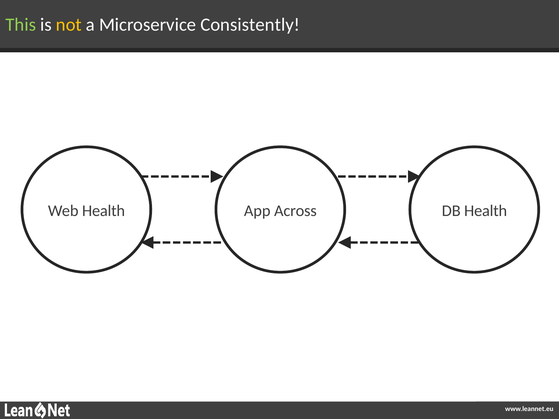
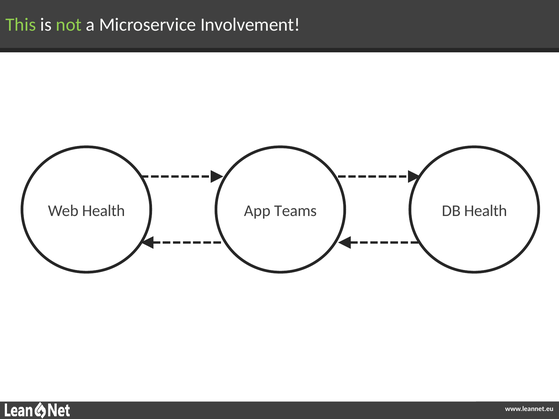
not colour: yellow -> light green
Consistently: Consistently -> Involvement
Across: Across -> Teams
